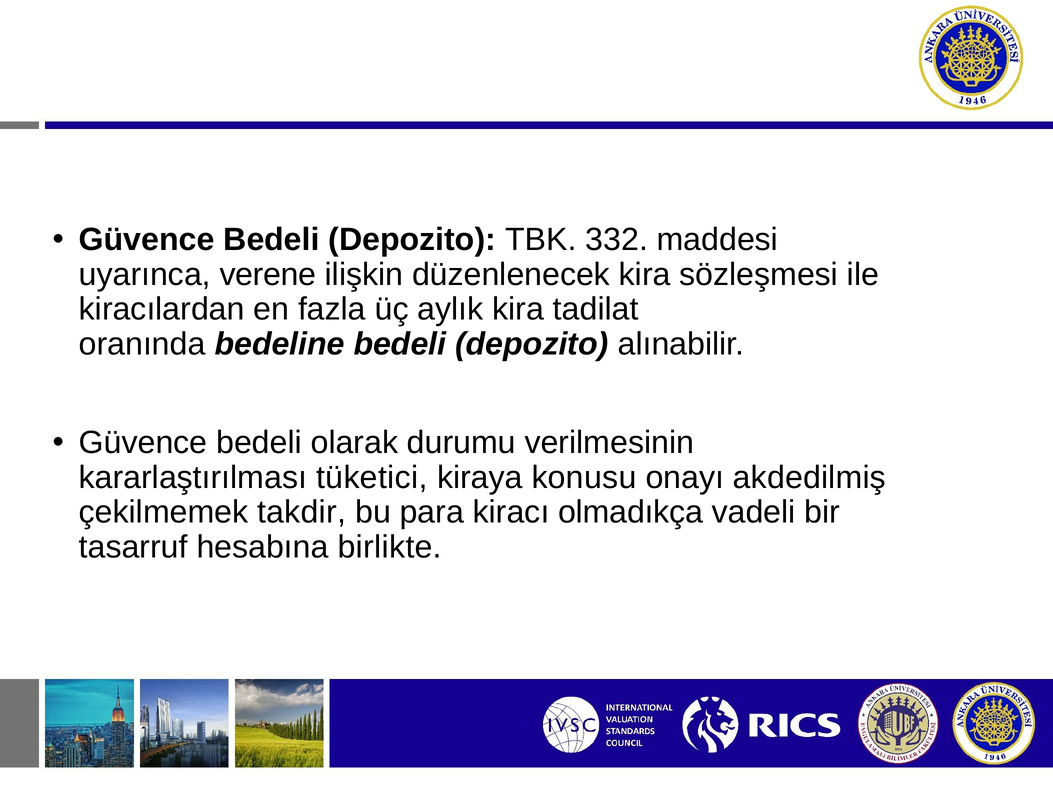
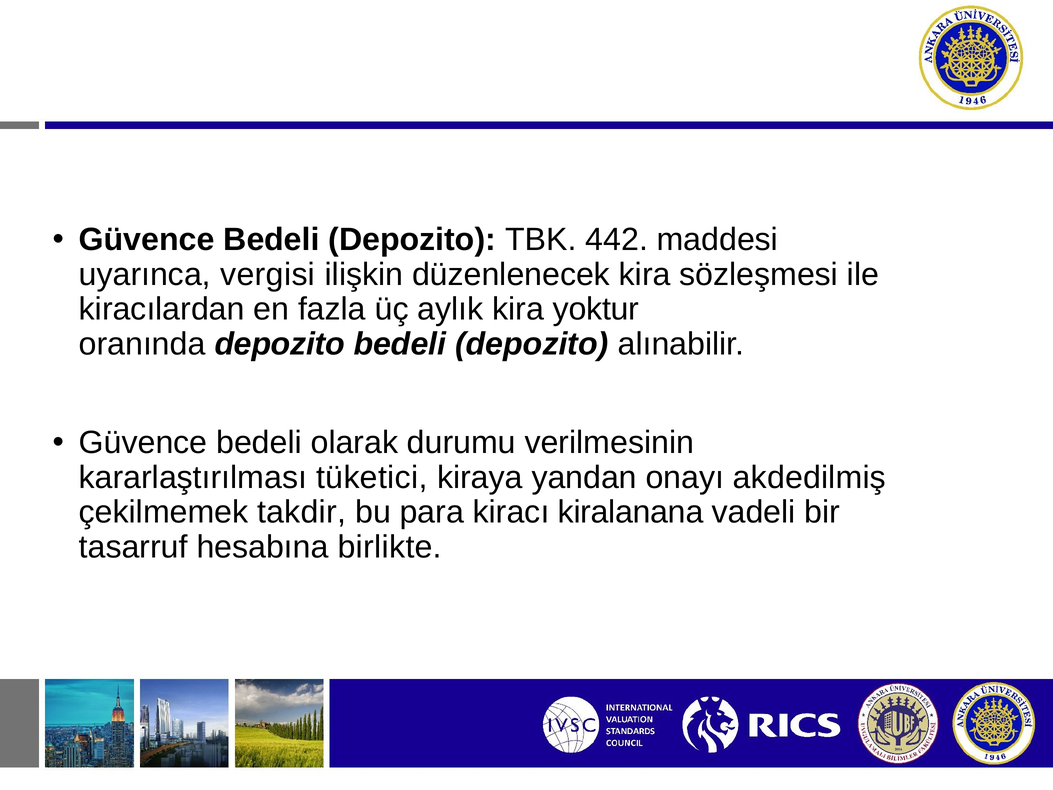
332: 332 -> 442
verene: verene -> vergisi
tadilat: tadilat -> yoktur
oranında bedeline: bedeline -> depozito
konusu: konusu -> yandan
olmadıkça: olmadıkça -> kiralanana
